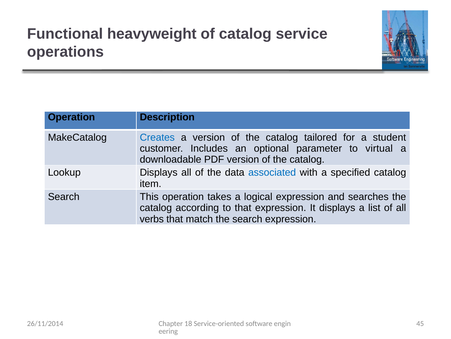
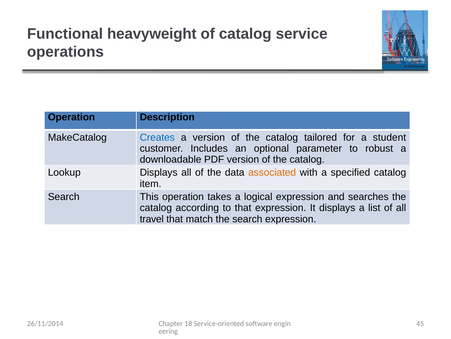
virtual: virtual -> robust
associated colour: blue -> orange
verbs: verbs -> travel
